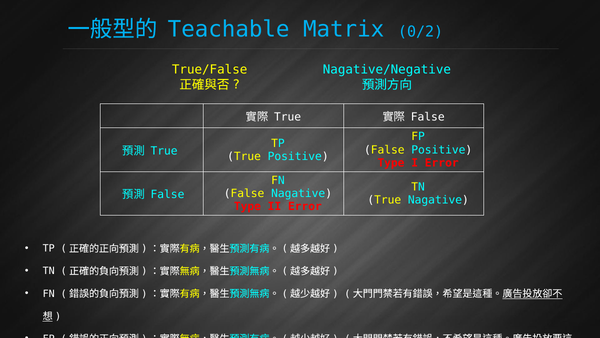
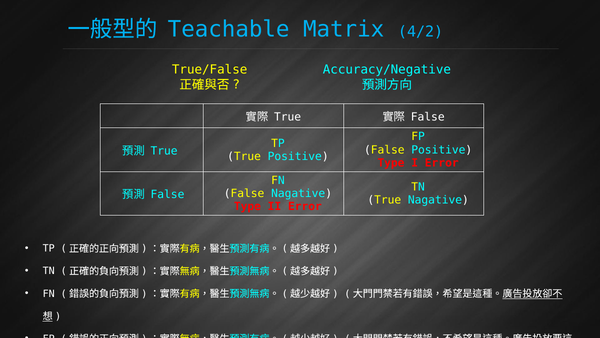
0/2: 0/2 -> 4/2
Nagative/Negative: Nagative/Negative -> Accuracy/Negative
